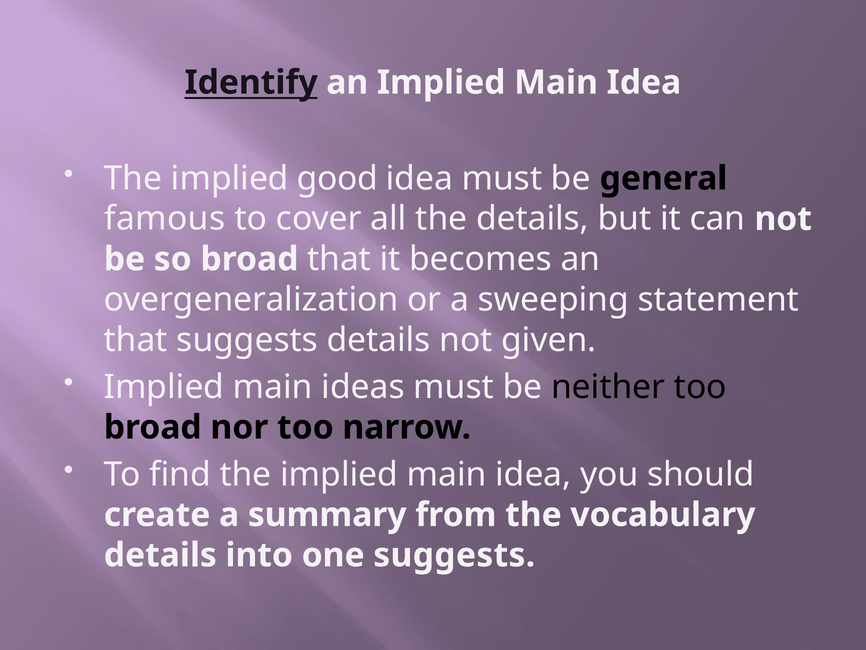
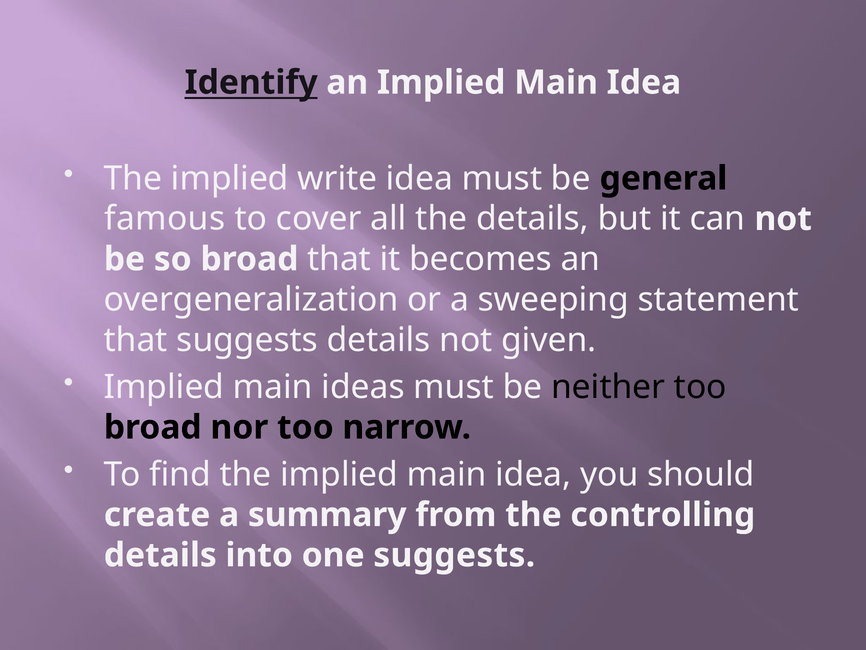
good: good -> write
vocabulary: vocabulary -> controlling
